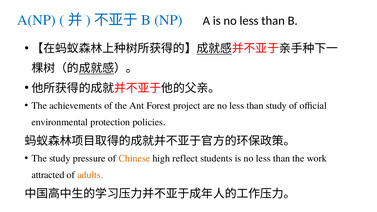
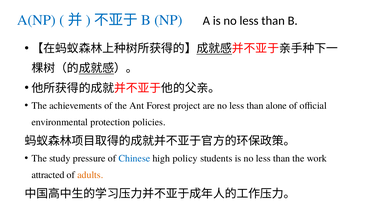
than study: study -> alone
Chinese colour: orange -> blue
reflect: reflect -> policy
